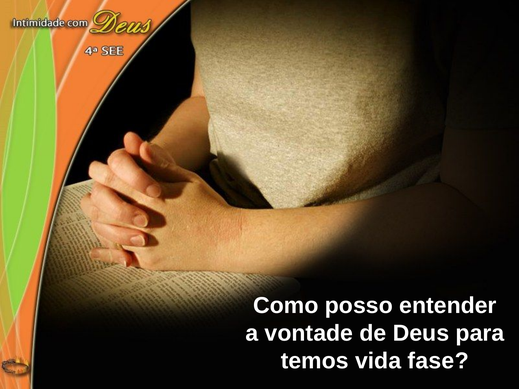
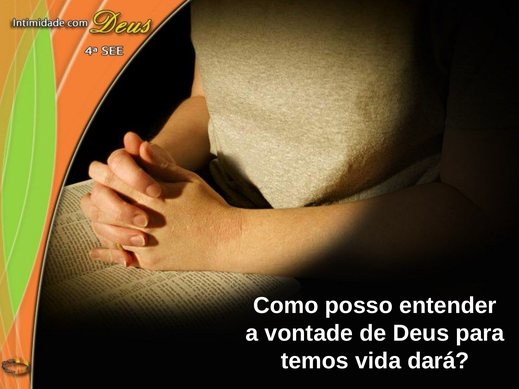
fase: fase -> dará
